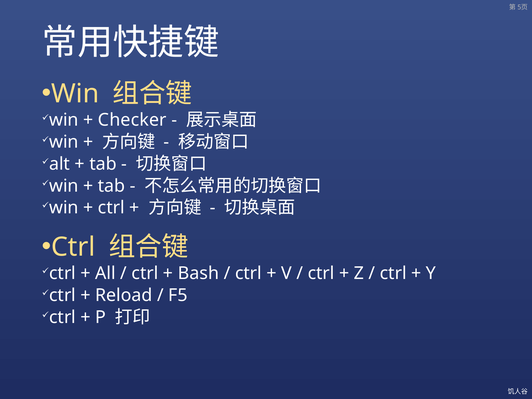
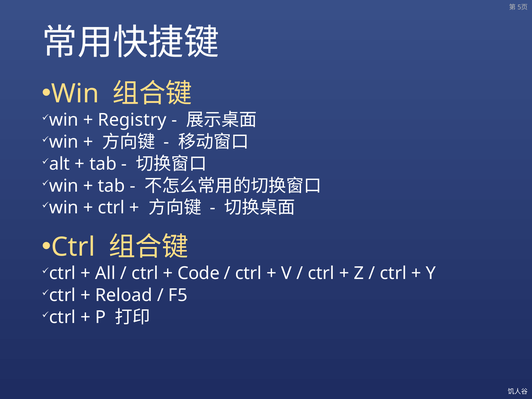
Checker: Checker -> Registry
Bash: Bash -> Code
